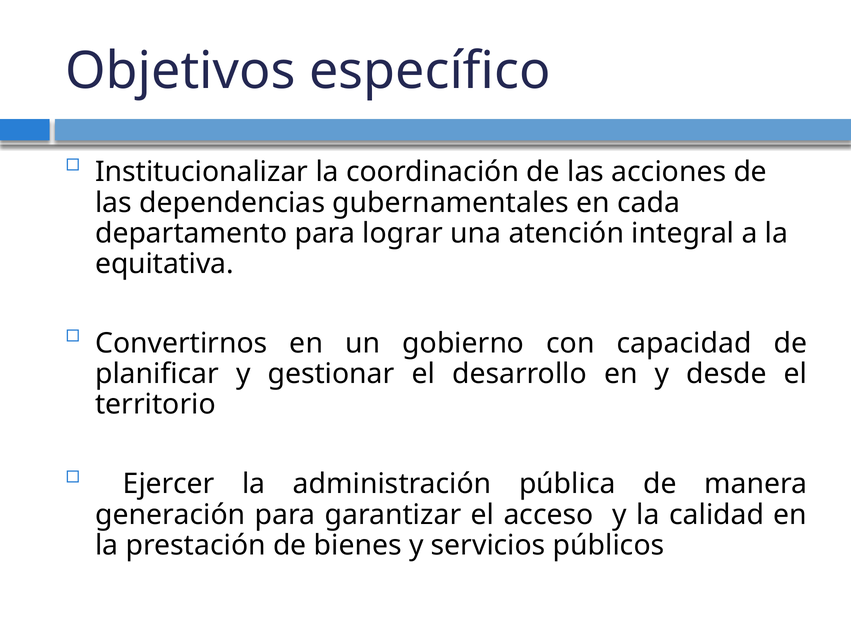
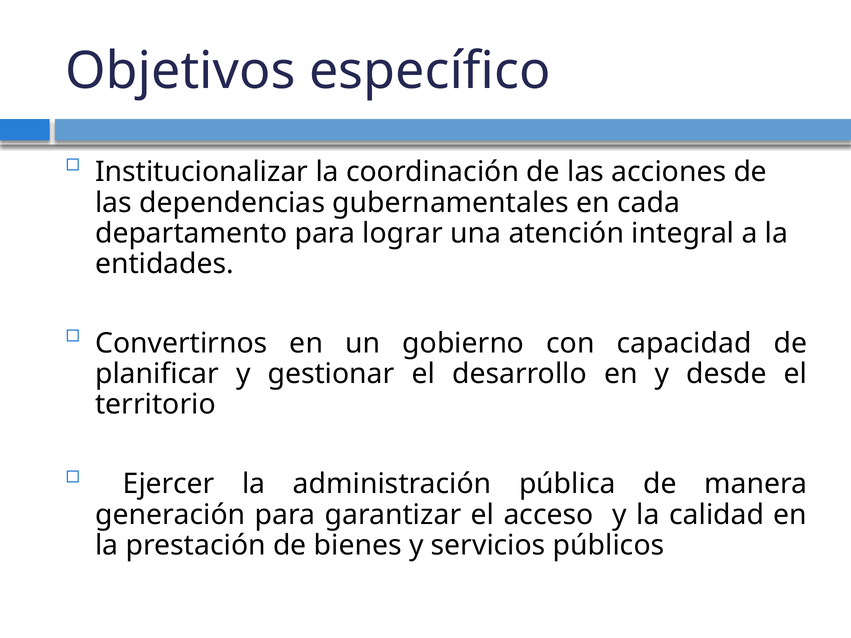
equitativa: equitativa -> entidades
